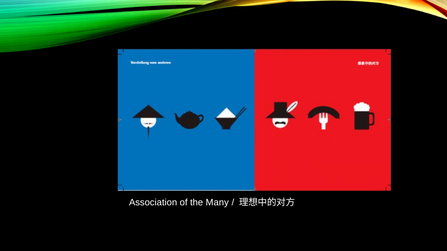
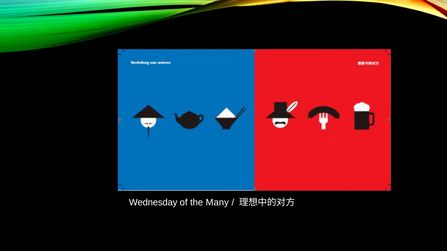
Association: Association -> Wednesday
